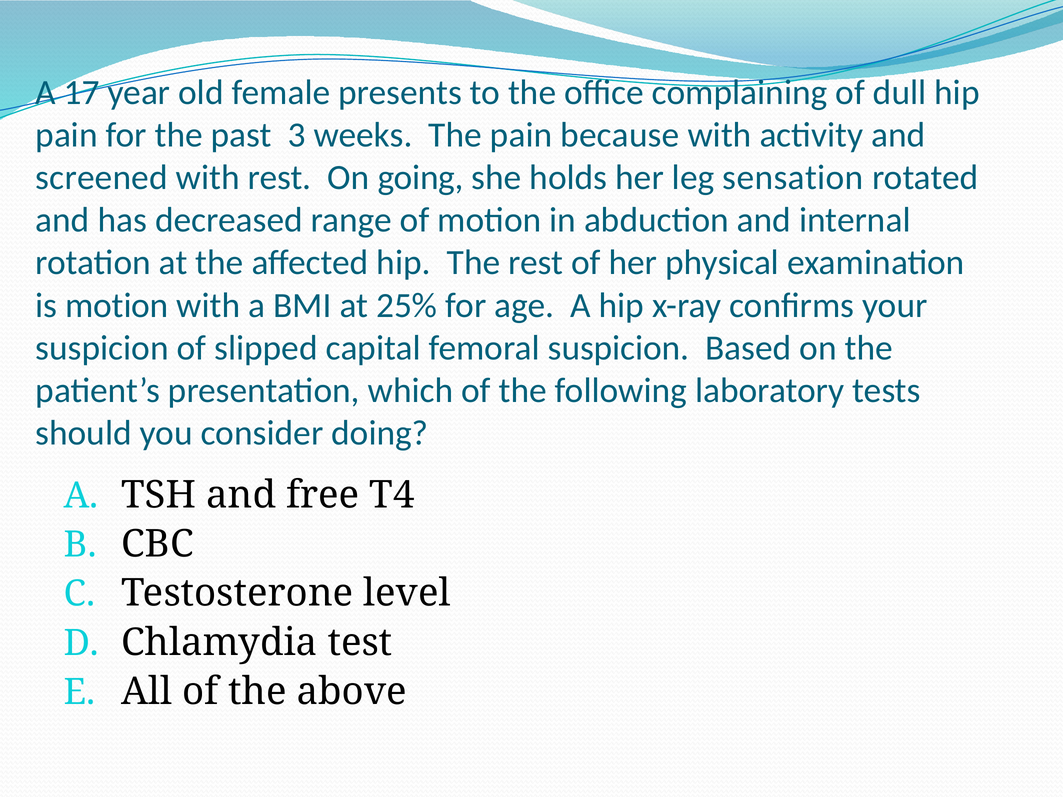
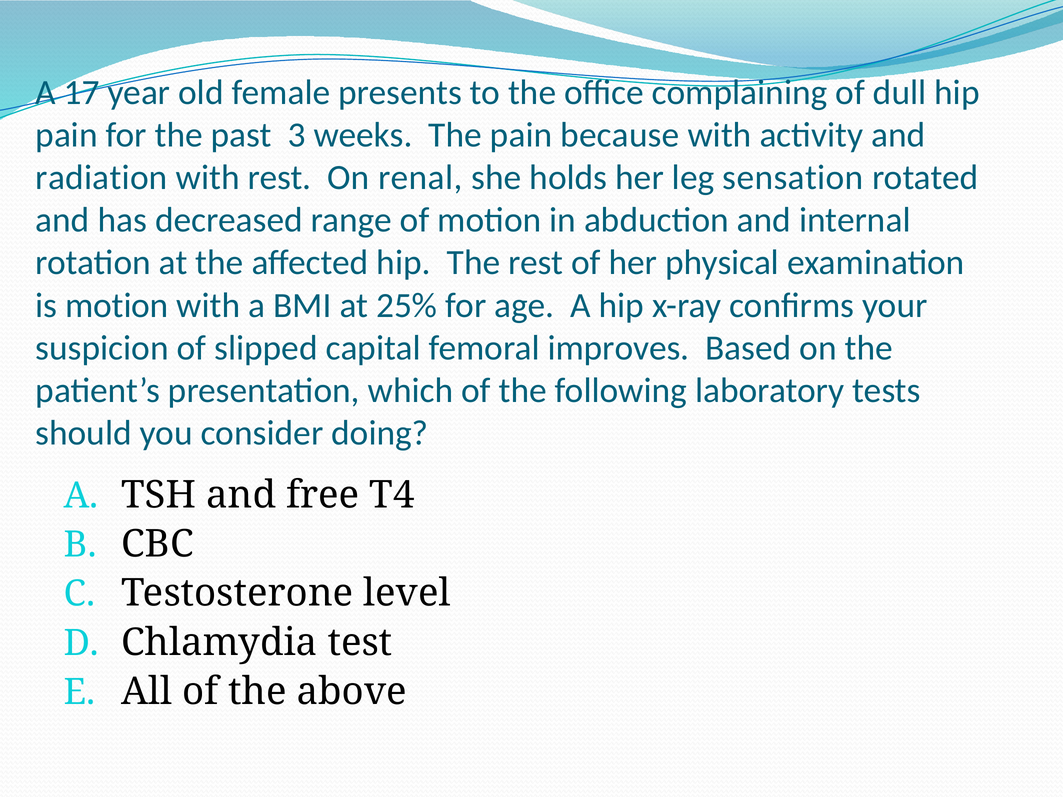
screened: screened -> radiation
going: going -> renal
femoral suspicion: suspicion -> improves
